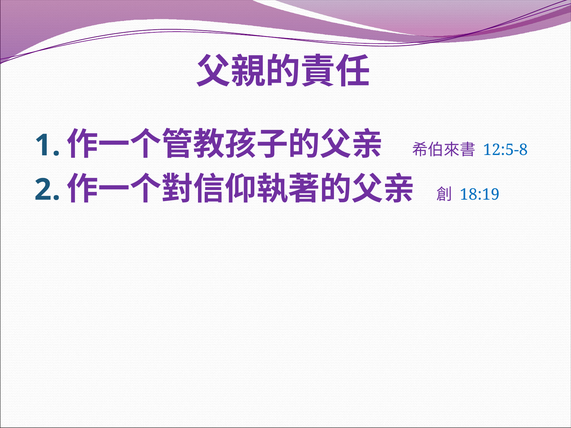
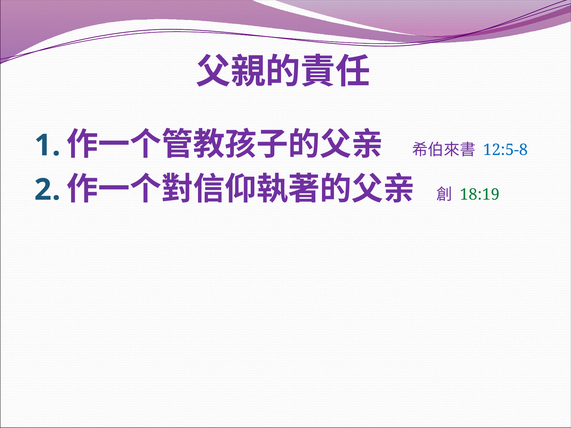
18:19 colour: blue -> green
